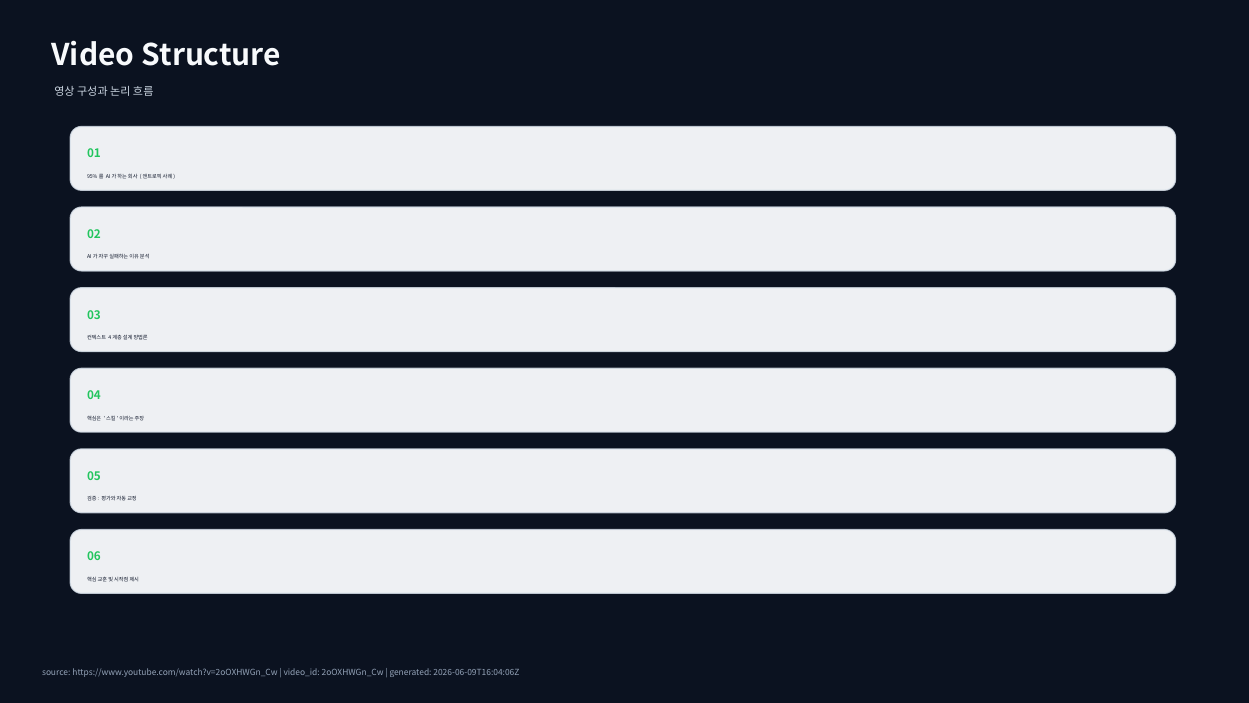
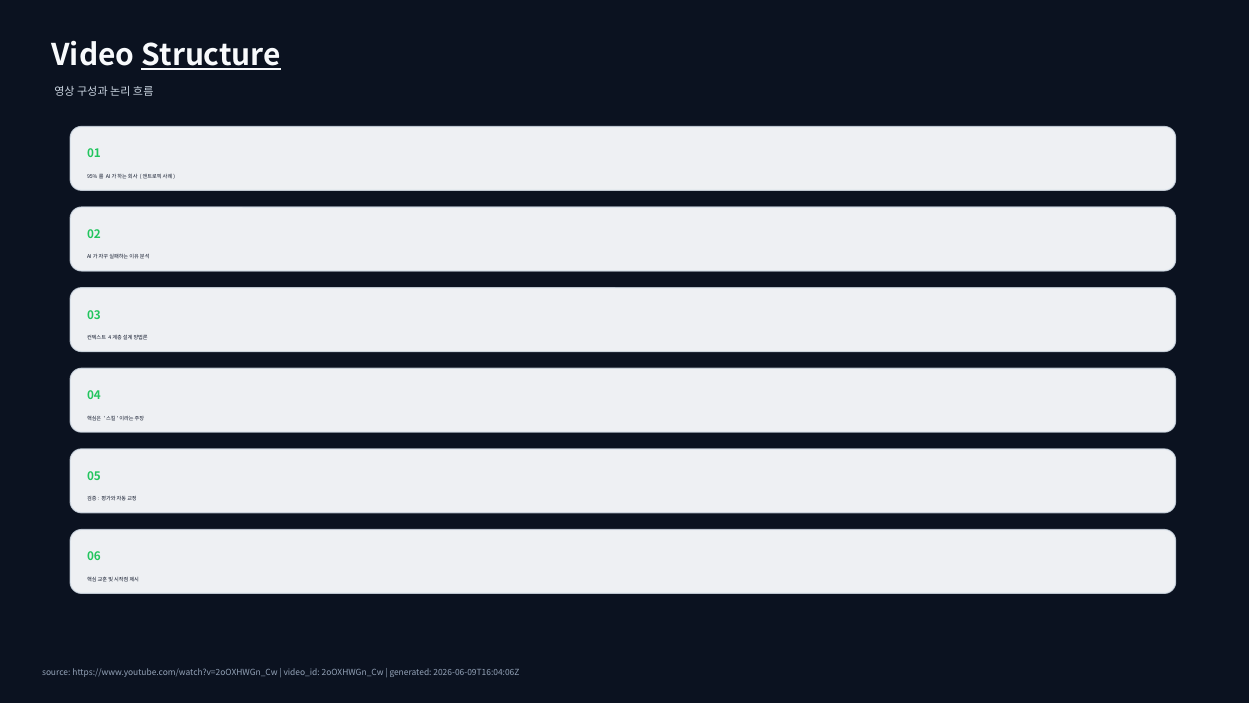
Structure underline: none -> present
